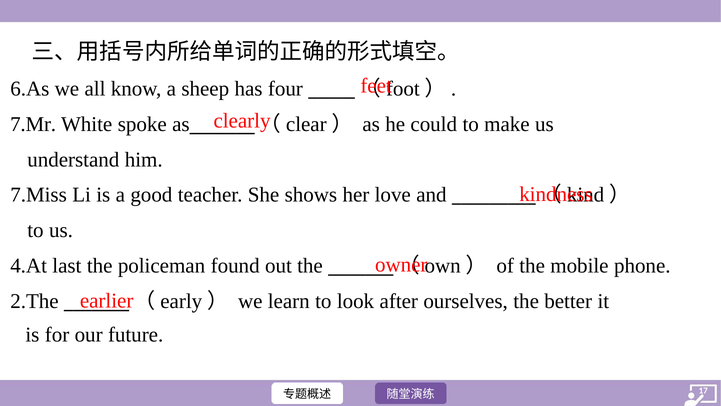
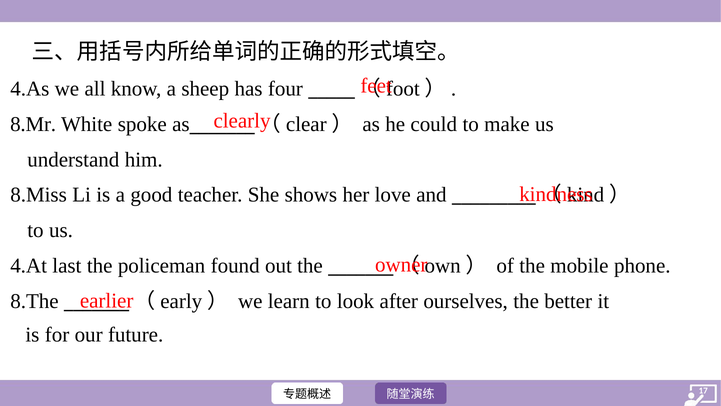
6.As: 6.As -> 4.As
7.Mr: 7.Mr -> 8.Mr
7.Miss: 7.Miss -> 8.Miss
2.The: 2.The -> 8.The
